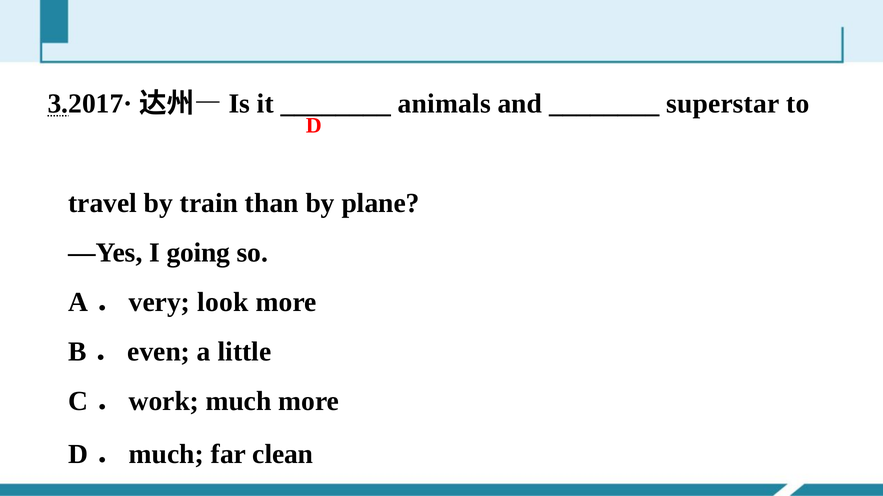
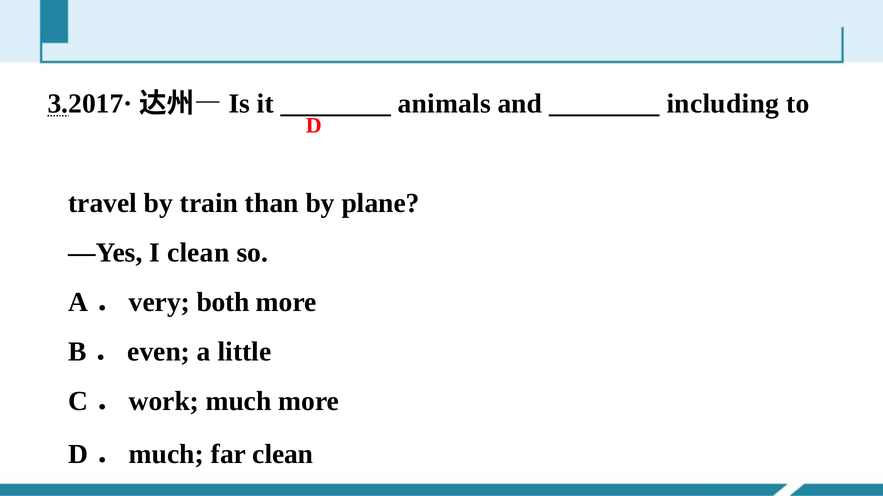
superstar: superstar -> including
I going: going -> clean
look: look -> both
